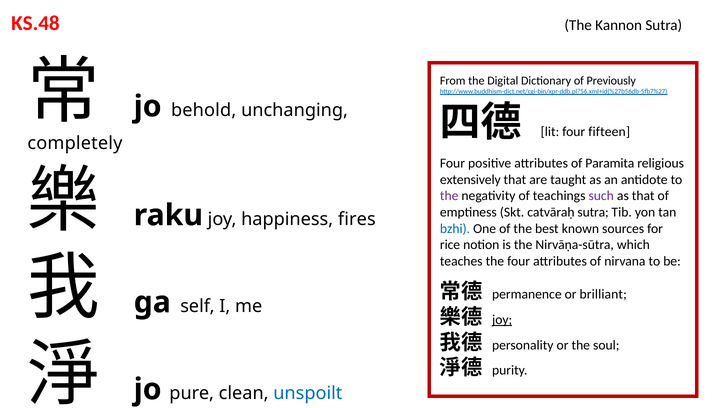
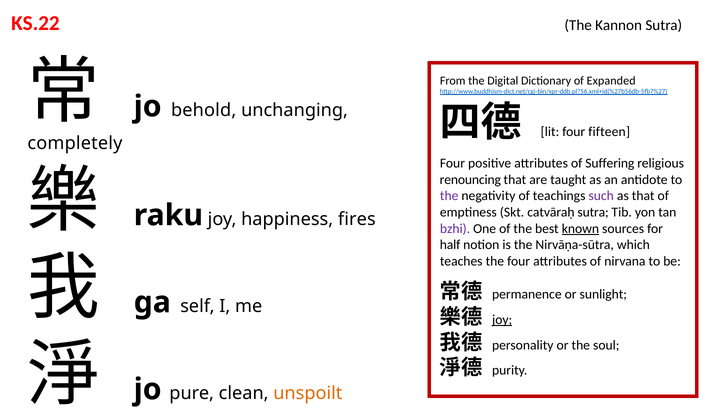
KS.48: KS.48 -> KS.22
Previously: Previously -> Expanded
Paramita: Paramita -> Suffering
extensively: extensively -> renouncing
bzhi colour: blue -> purple
known underline: none -> present
rice: rice -> half
brilliant: brilliant -> sunlight
unspoilt colour: blue -> orange
